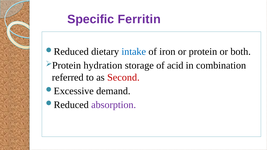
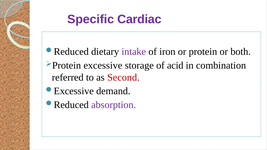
Ferritin: Ferritin -> Cardiac
intake colour: blue -> purple
hydration: hydration -> excessive
